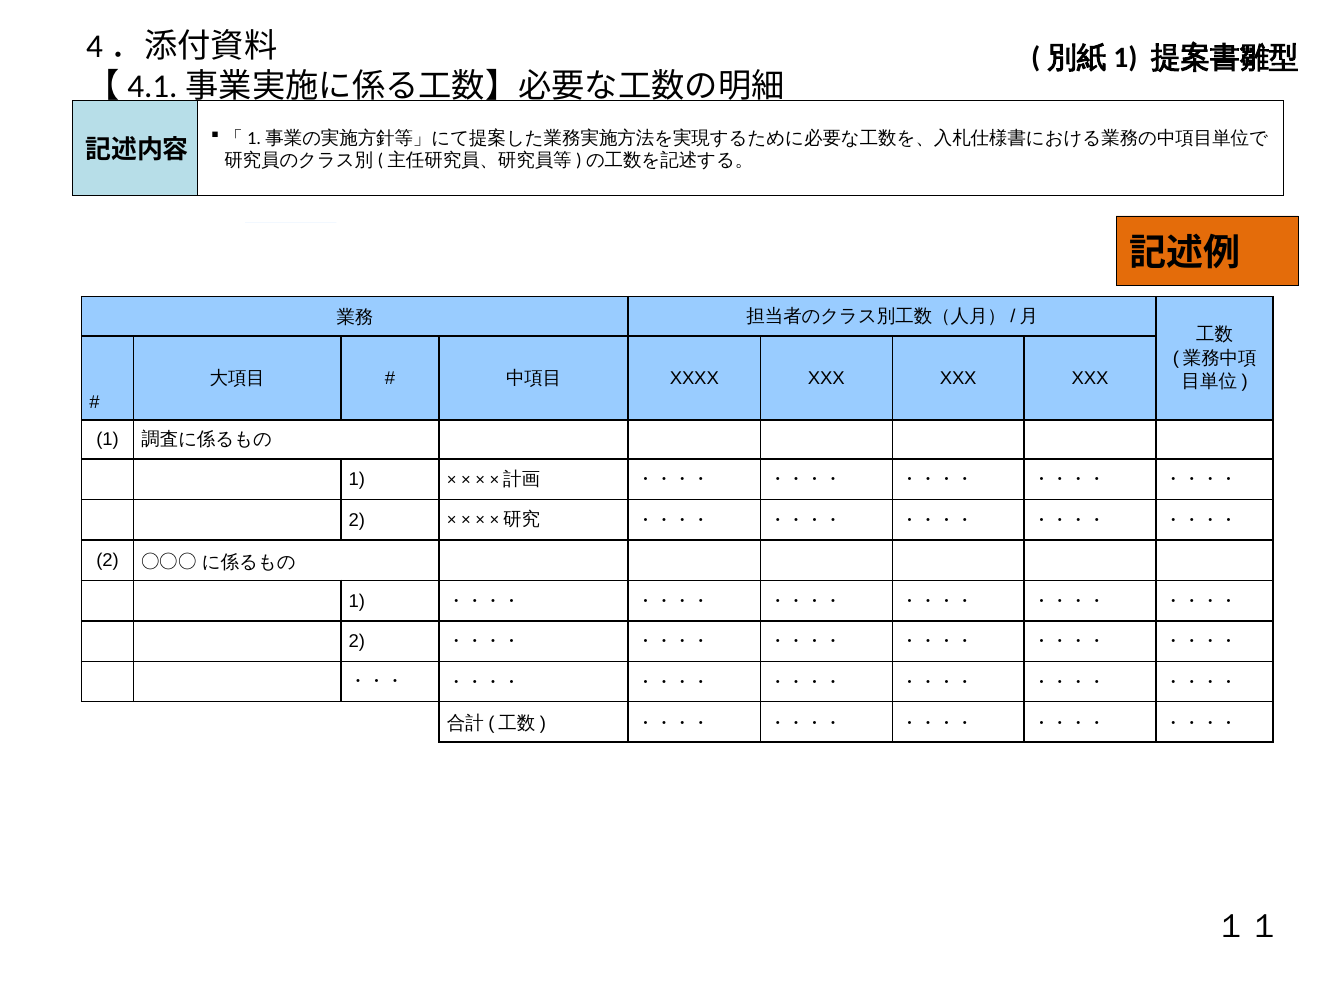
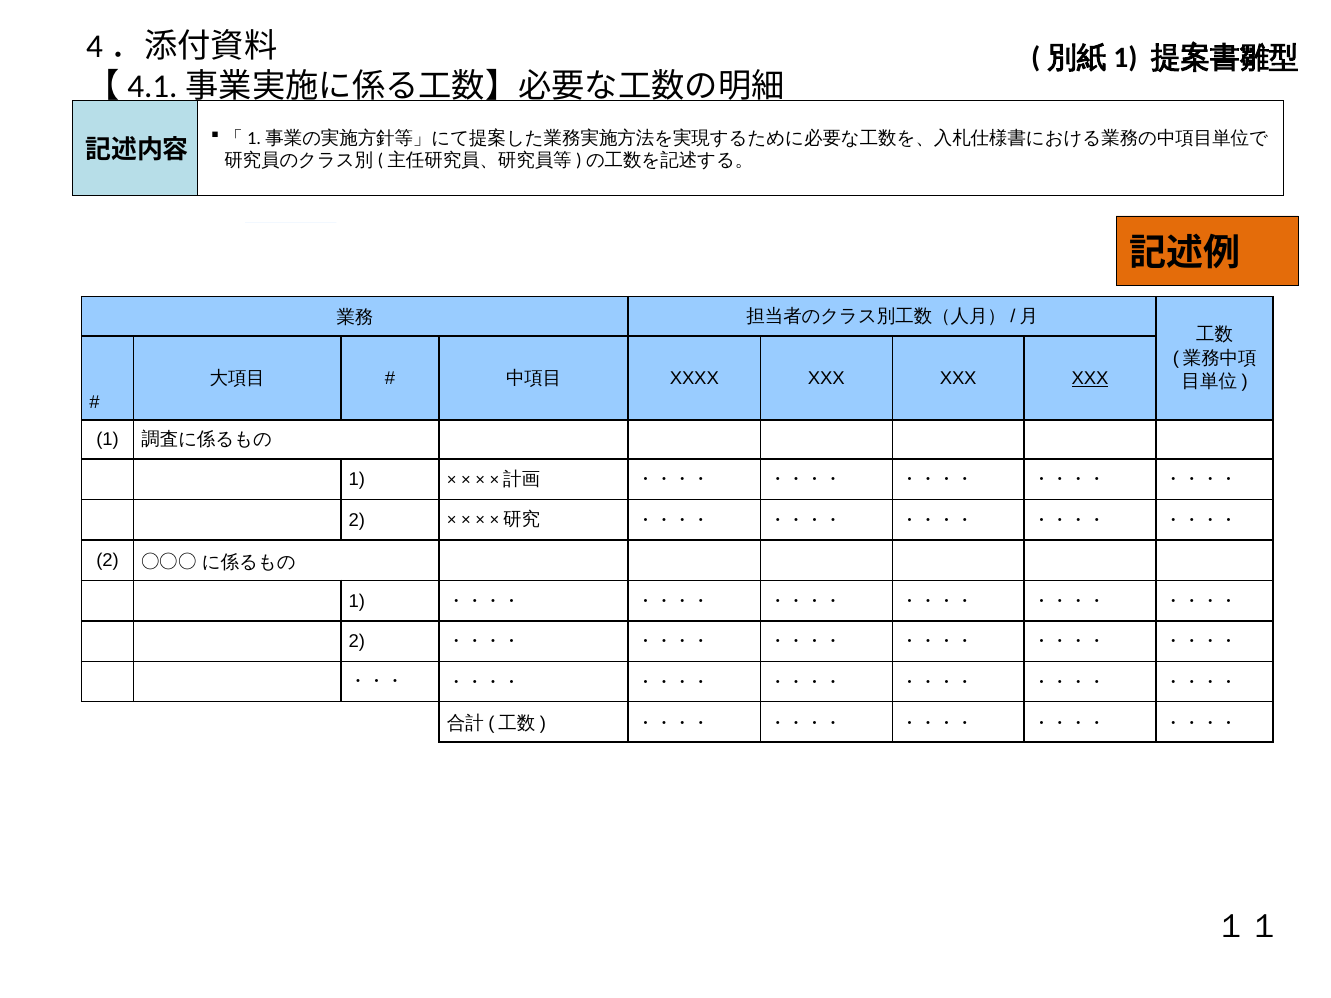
XXX at (1090, 378) underline: none -> present
